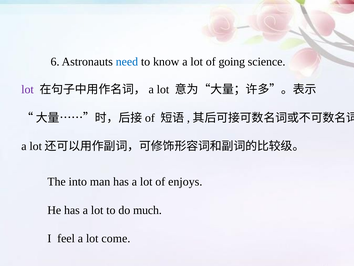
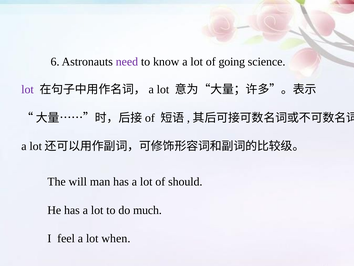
need colour: blue -> purple
into: into -> will
enjoys: enjoys -> should
come: come -> when
